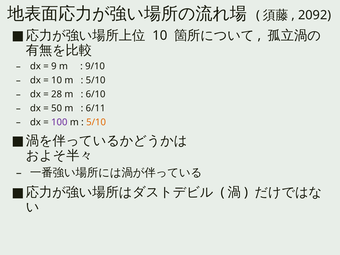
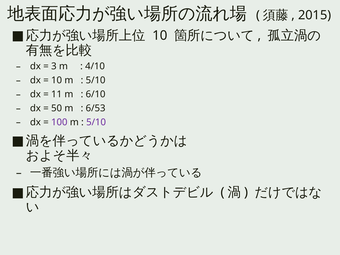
2092: 2092 -> 2015
9: 9 -> 3
9/10: 9/10 -> 4/10
28: 28 -> 11
6/11: 6/11 -> 6/53
5/10 at (96, 122) colour: orange -> purple
